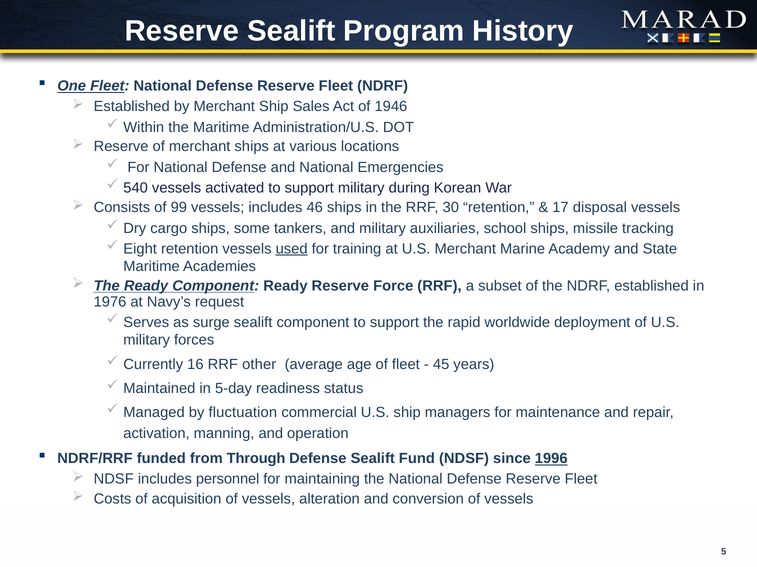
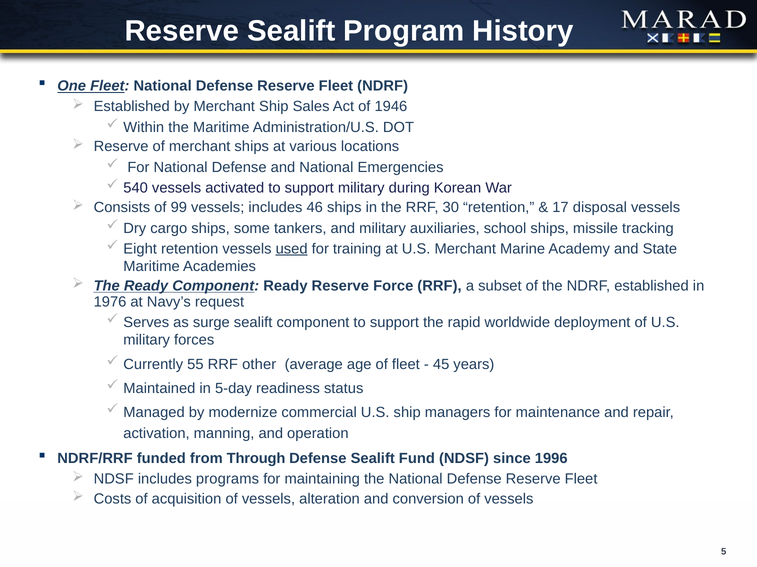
16: 16 -> 55
fluctuation: fluctuation -> modernize
1996 underline: present -> none
personnel: personnel -> programs
